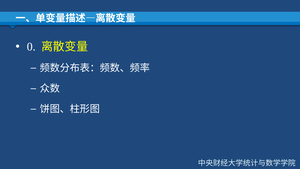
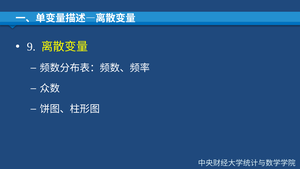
0: 0 -> 9
